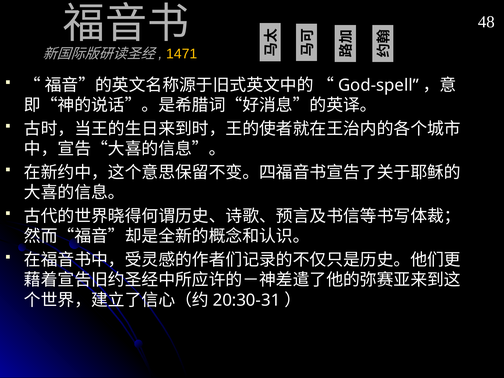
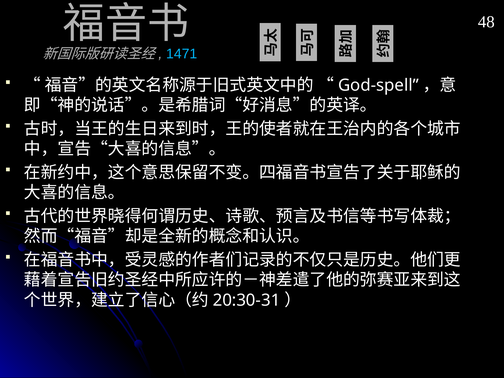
1471 colour: yellow -> light blue
